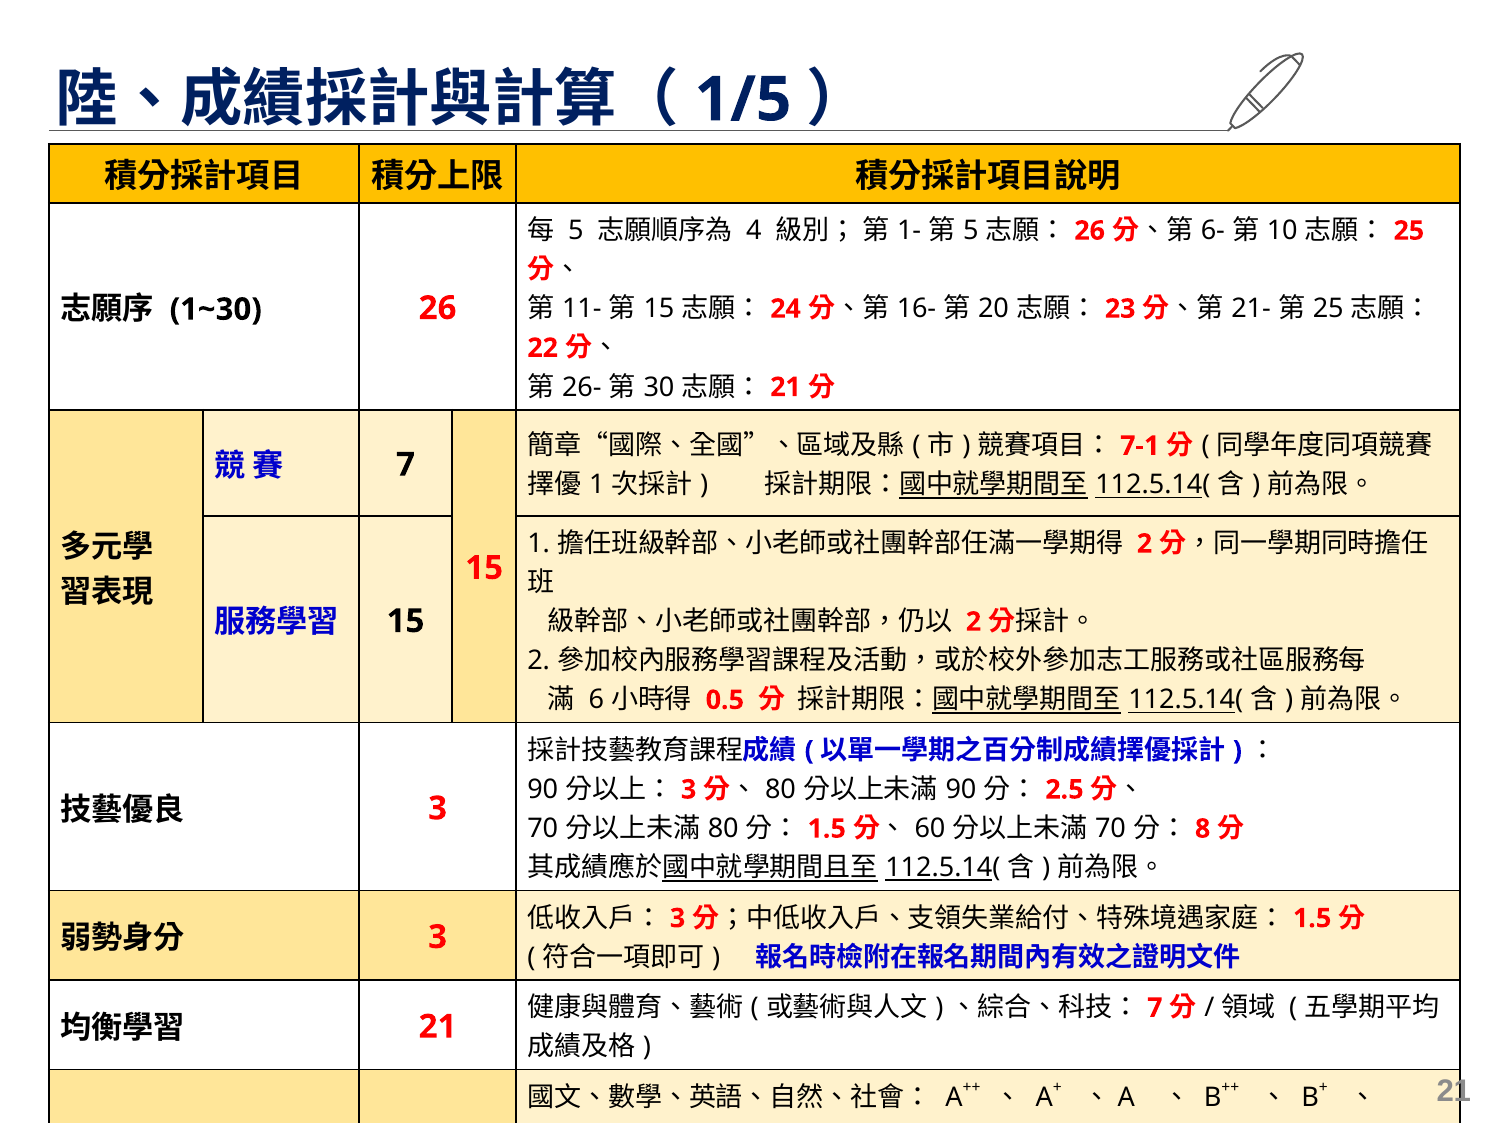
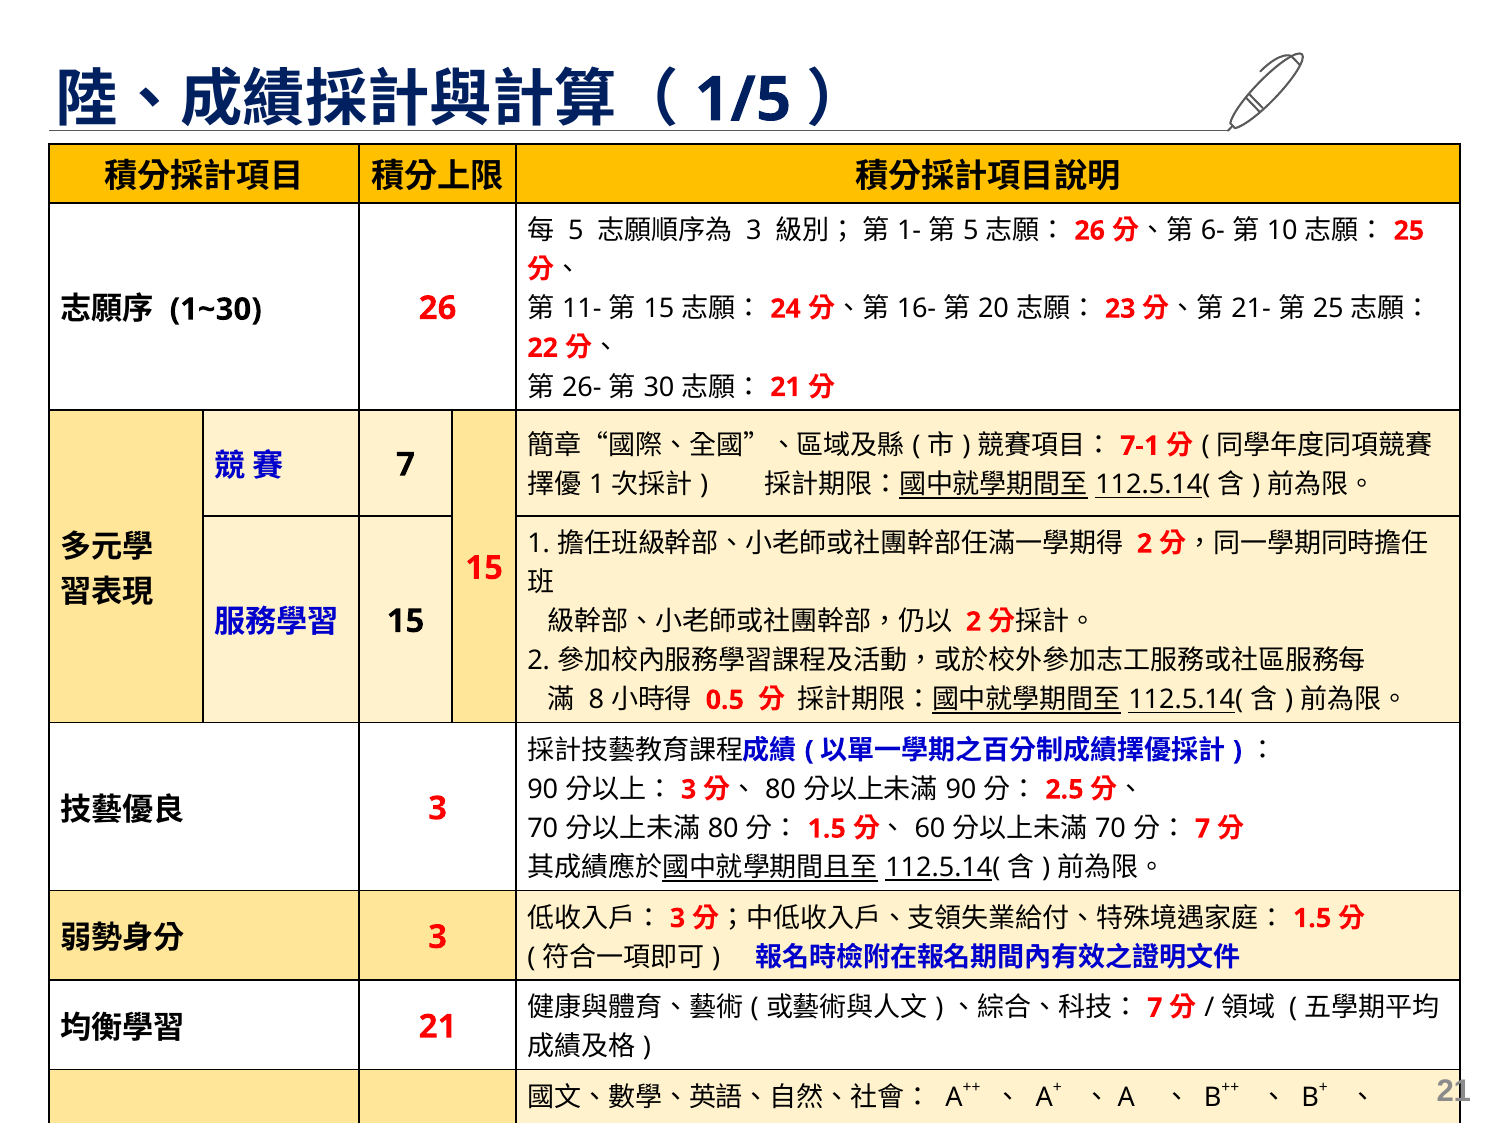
4 at (754, 231): 4 -> 3
6 at (596, 700): 6 -> 8
8 at (1203, 829): 8 -> 7
